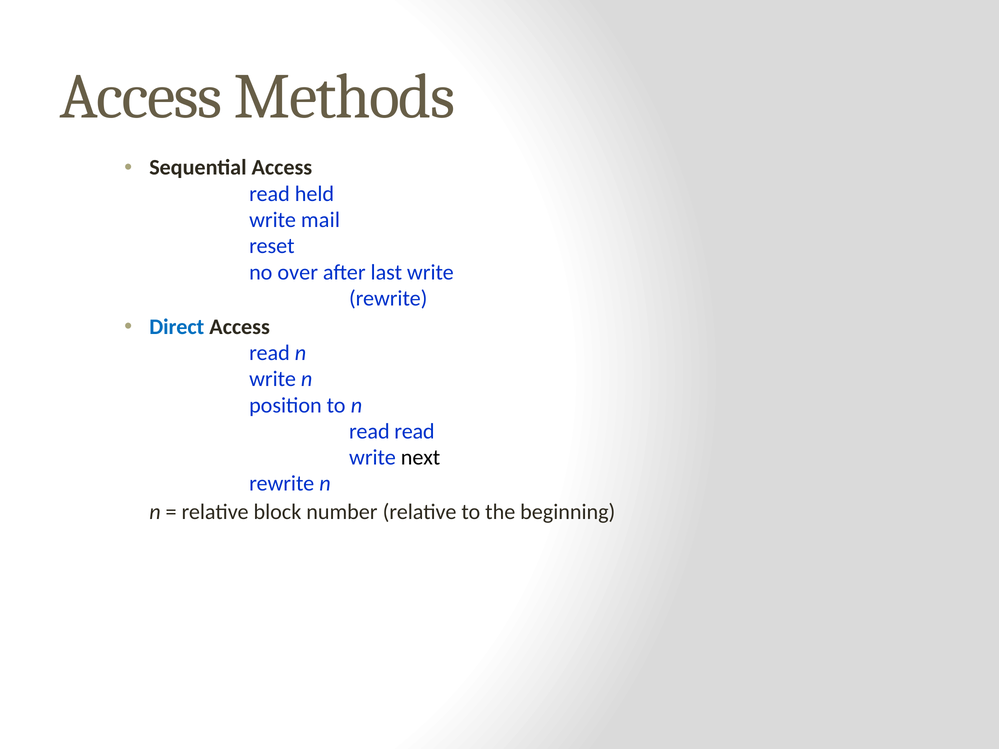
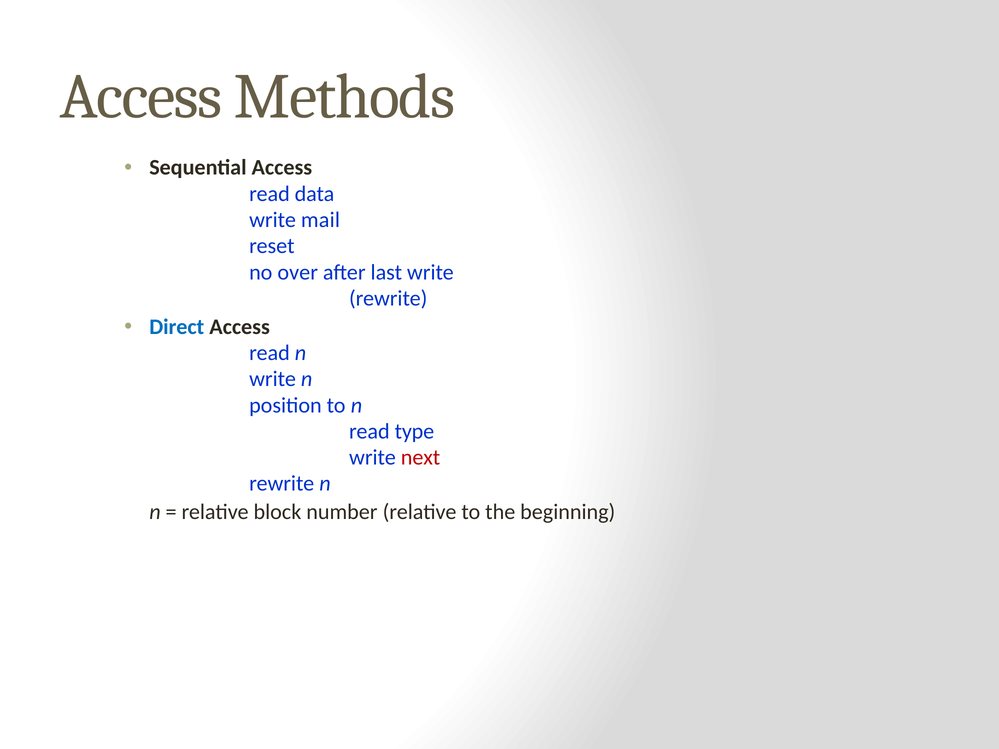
held: held -> data
read read: read -> type
next colour: black -> red
